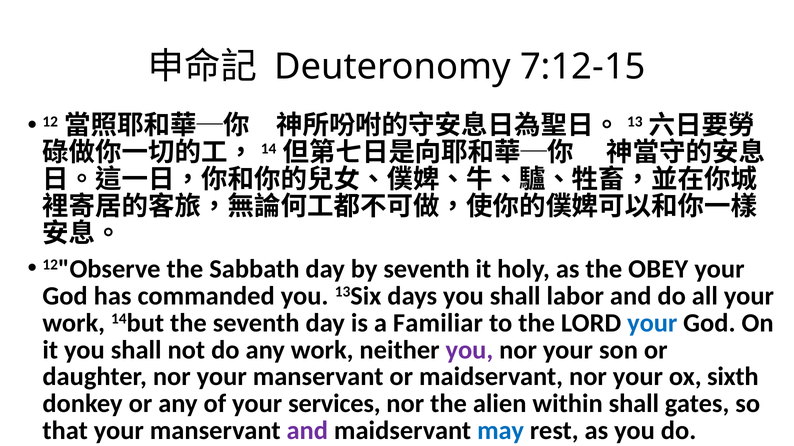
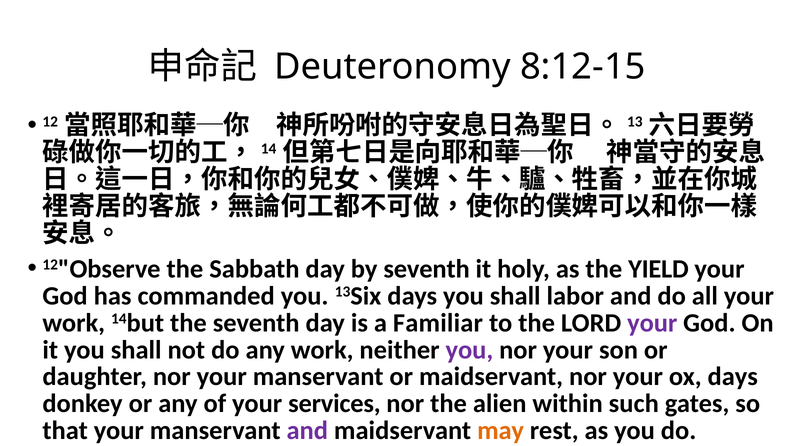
7:12-15: 7:12-15 -> 8:12-15
OBEY: OBEY -> YIELD
your at (652, 323) colour: blue -> purple
ox sixth: sixth -> days
within shall: shall -> such
may colour: blue -> orange
